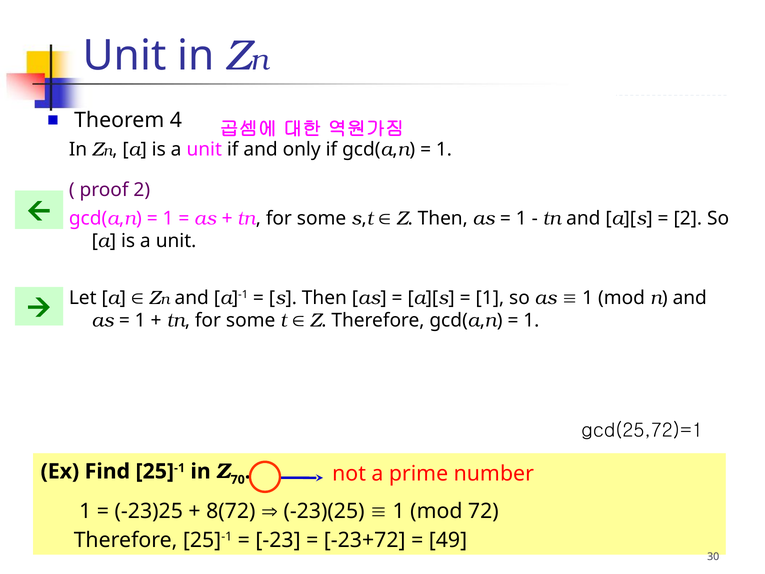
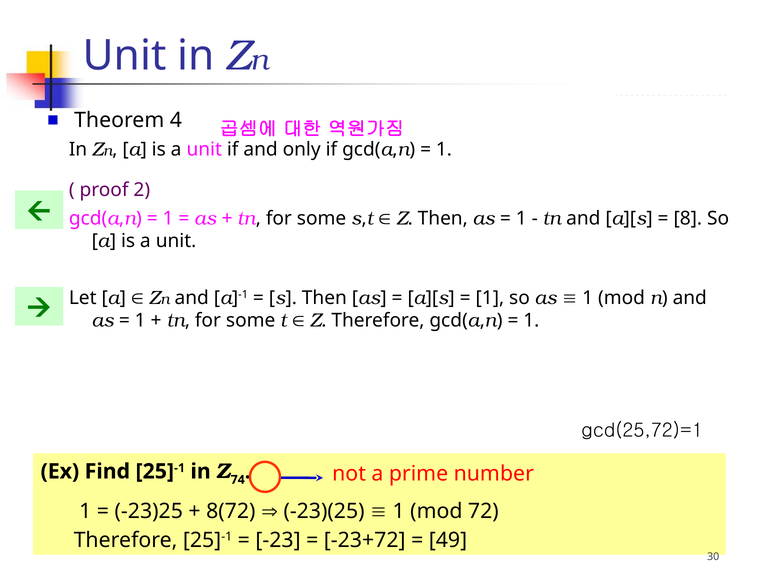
2 at (688, 218): 2 -> 8
70: 70 -> 74
